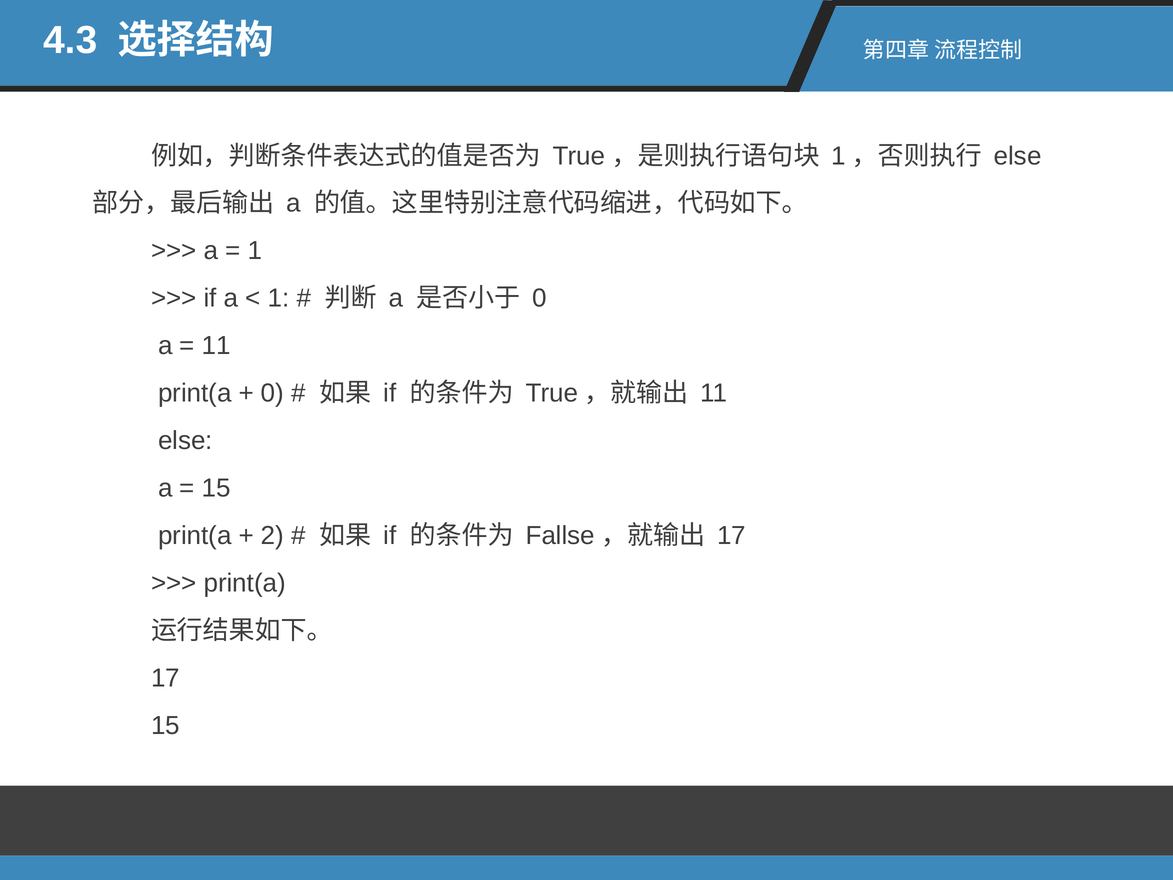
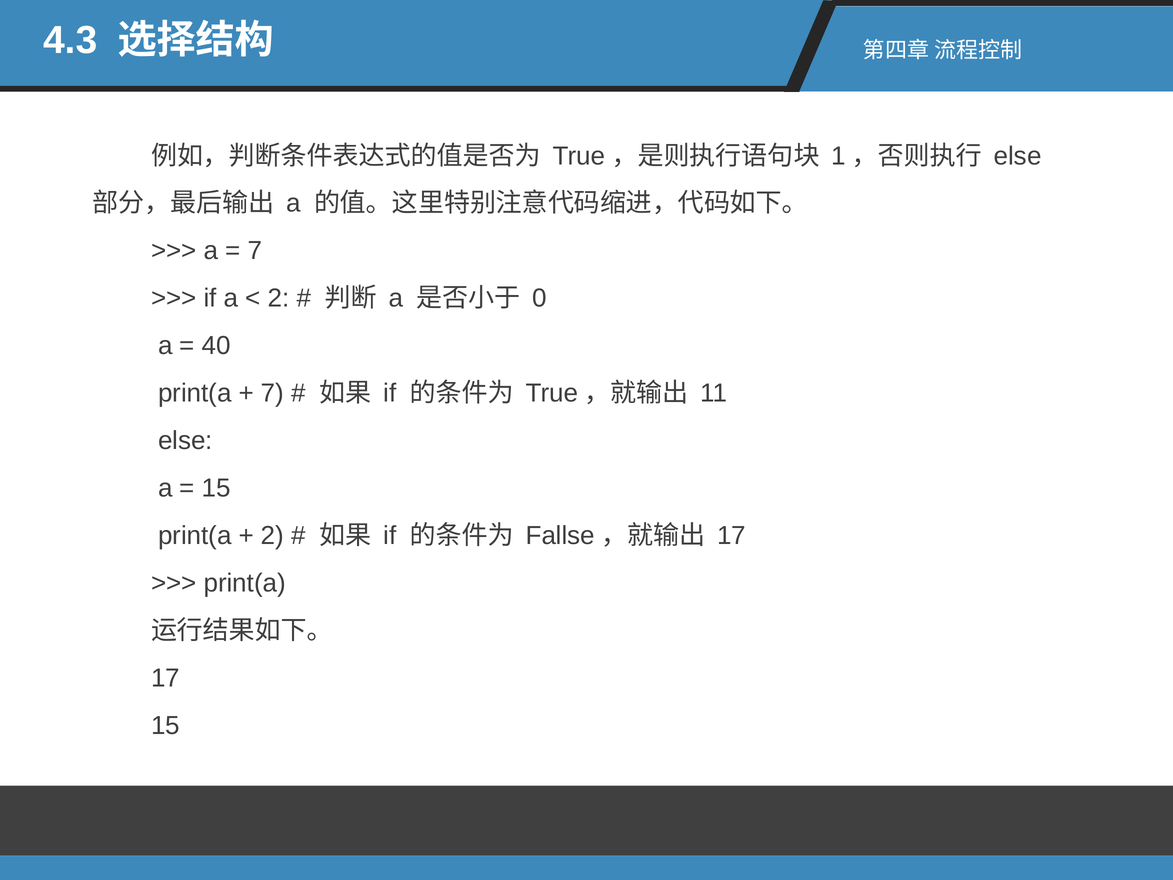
1 at (255, 250): 1 -> 7
1 at (279, 298): 1 -> 2
11 at (216, 345): 11 -> 40
0 at (273, 393): 0 -> 7
